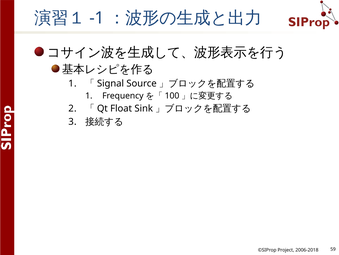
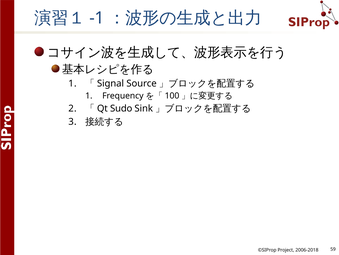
Float: Float -> Sudo
